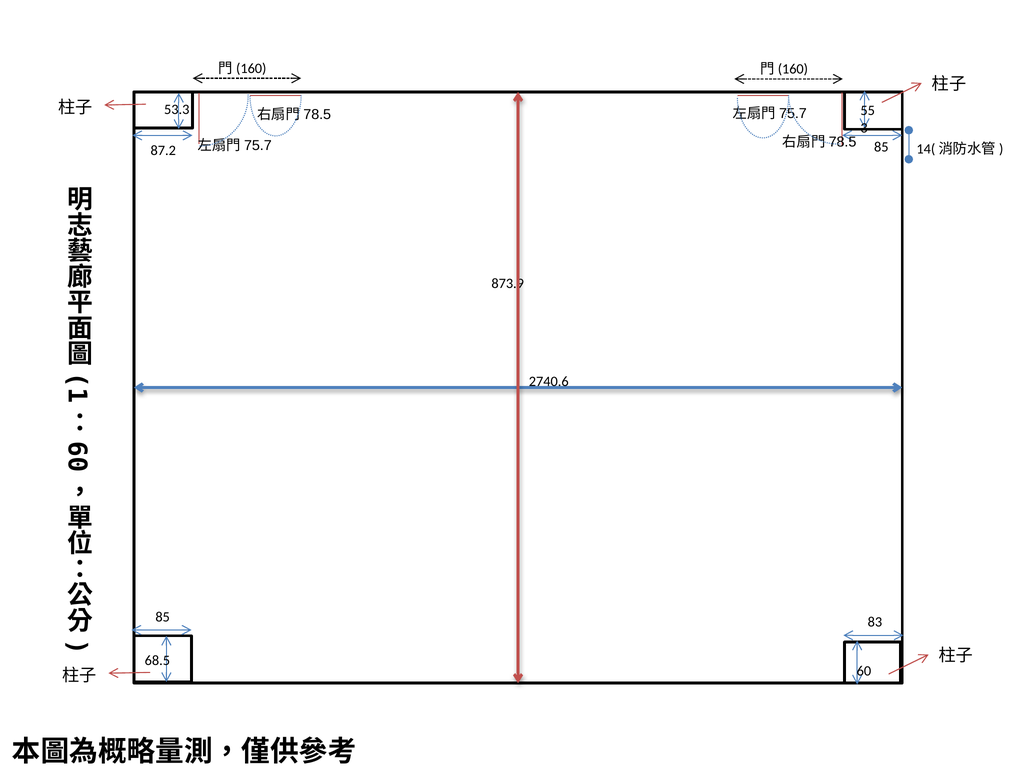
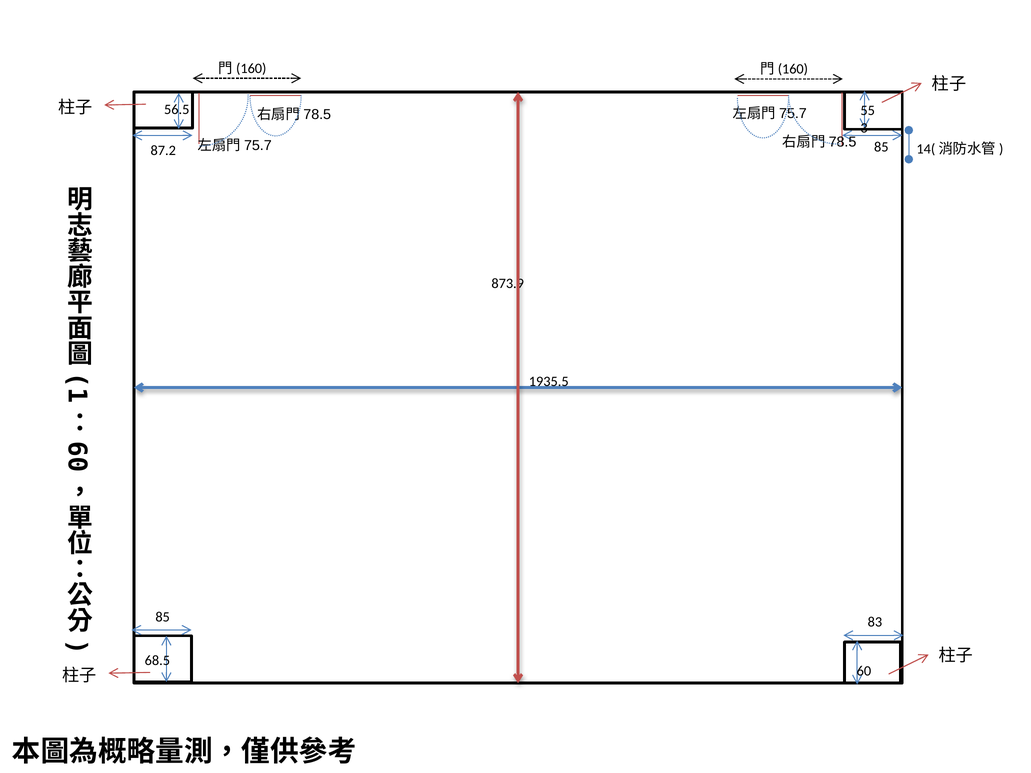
53.3: 53.3 -> 56.5
2740.6: 2740.6 -> 1935.5
